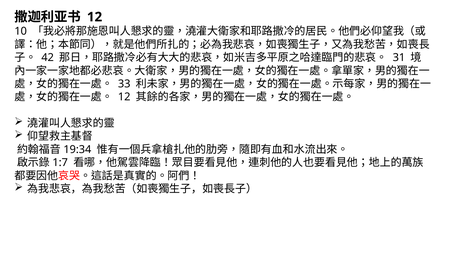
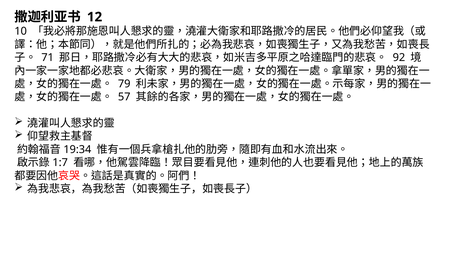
42: 42 -> 71
31: 31 -> 92
33: 33 -> 79
12 at (124, 97): 12 -> 57
